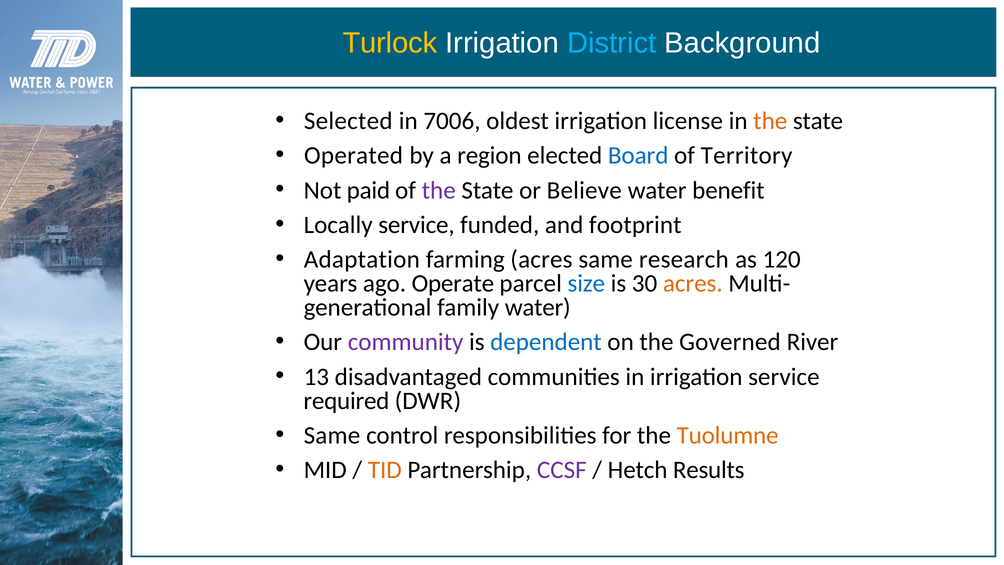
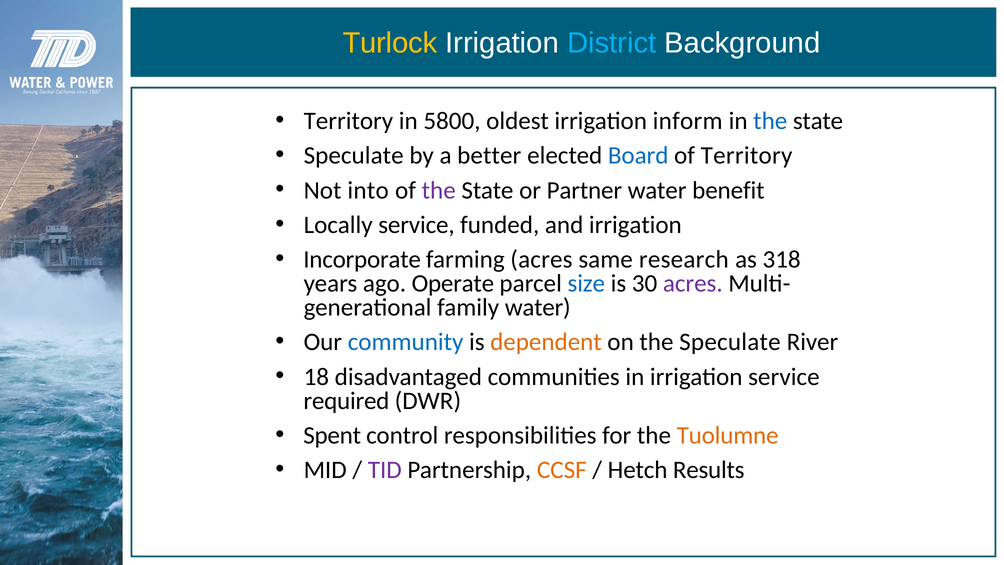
Selected at (348, 121): Selected -> Territory
7006: 7006 -> 5800
license: license -> inform
the at (770, 121) colour: orange -> blue
Operated at (354, 156): Operated -> Speculate
region: region -> better
paid: paid -> into
Believe: Believe -> Partner
and footprint: footprint -> irrigation
Adaptation: Adaptation -> Incorporate
120: 120 -> 318
acres at (693, 283) colour: orange -> purple
community colour: purple -> blue
dependent colour: blue -> orange
the Governed: Governed -> Speculate
13: 13 -> 18
Same at (332, 435): Same -> Spent
TID colour: orange -> purple
CCSF colour: purple -> orange
